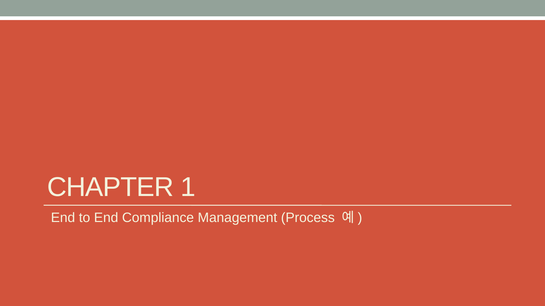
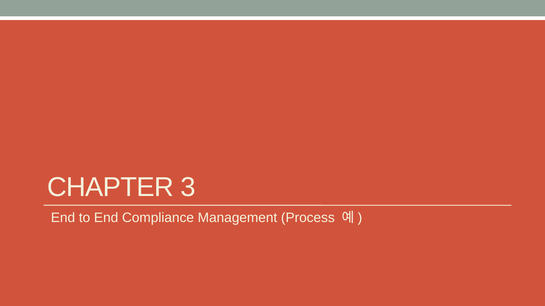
1: 1 -> 3
